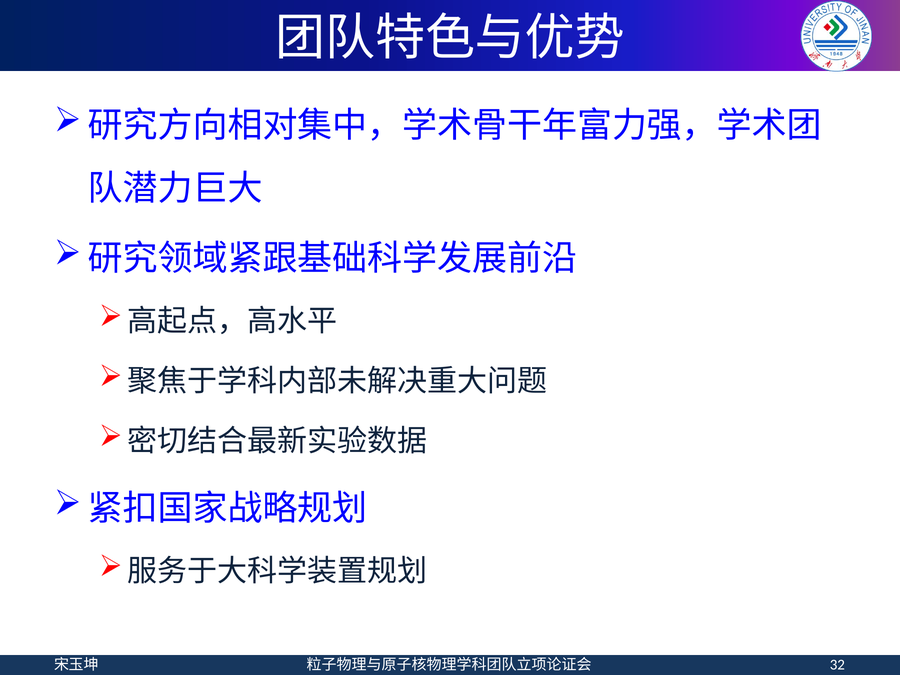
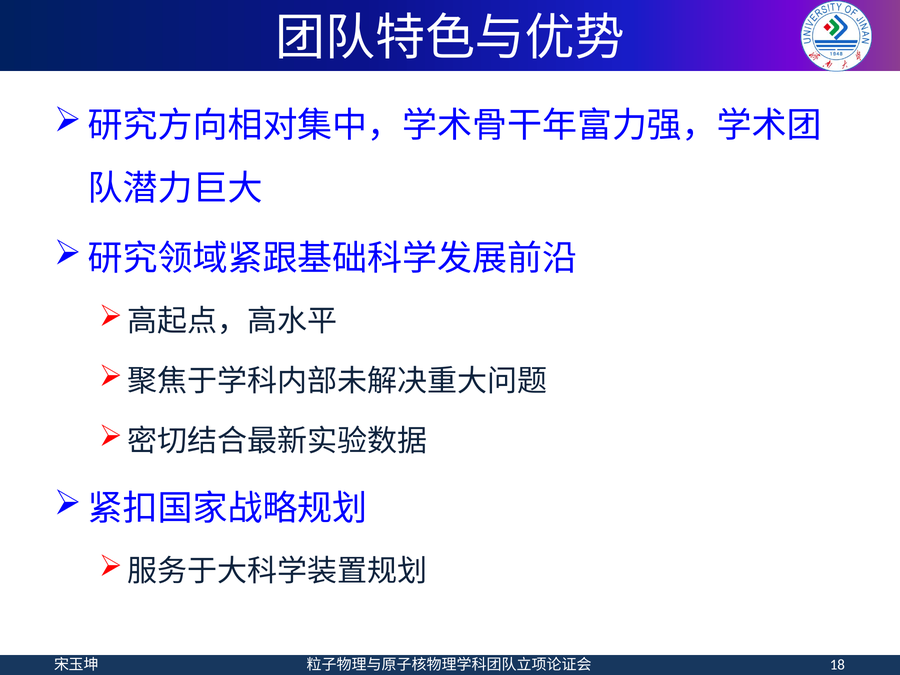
32: 32 -> 18
